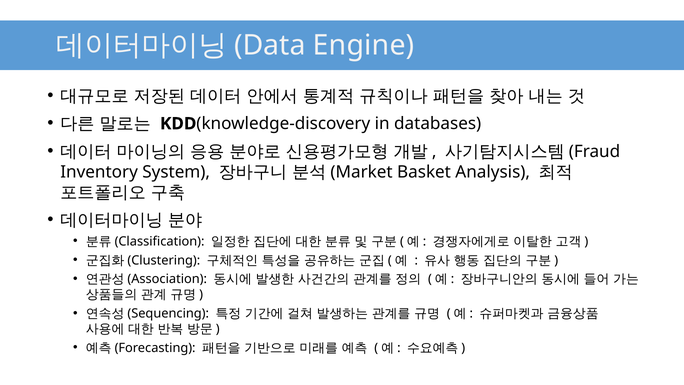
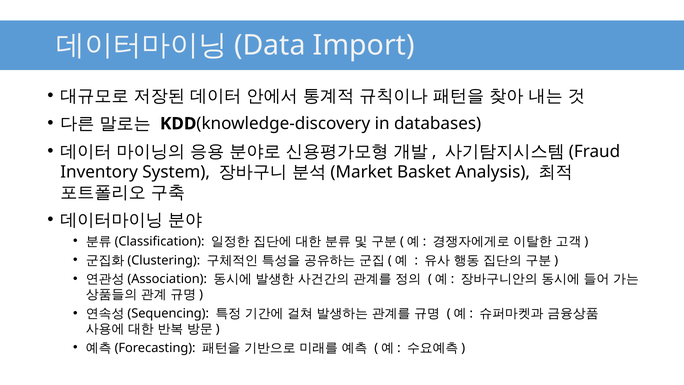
Engine: Engine -> Import
